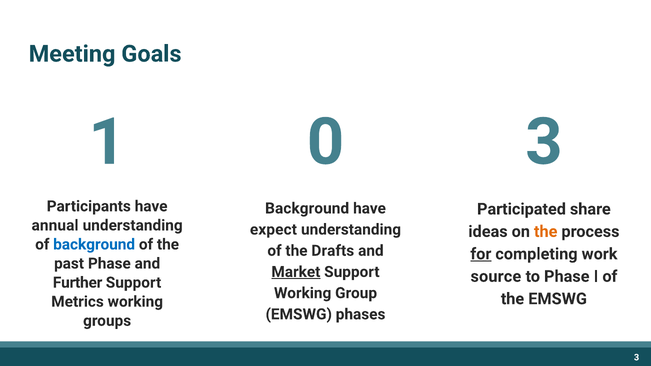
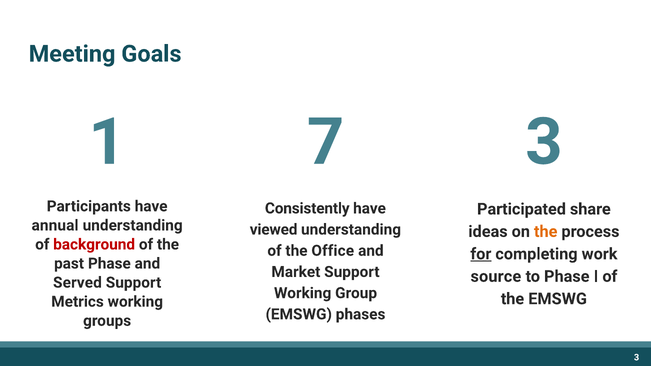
0: 0 -> 7
Background at (307, 208): Background -> Consistently
expect: expect -> viewed
background at (94, 245) colour: blue -> red
Drafts: Drafts -> Office
Market underline: present -> none
Further: Further -> Served
